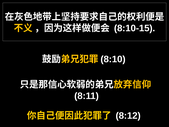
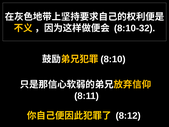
8:10-15: 8:10-15 -> 8:10-32
